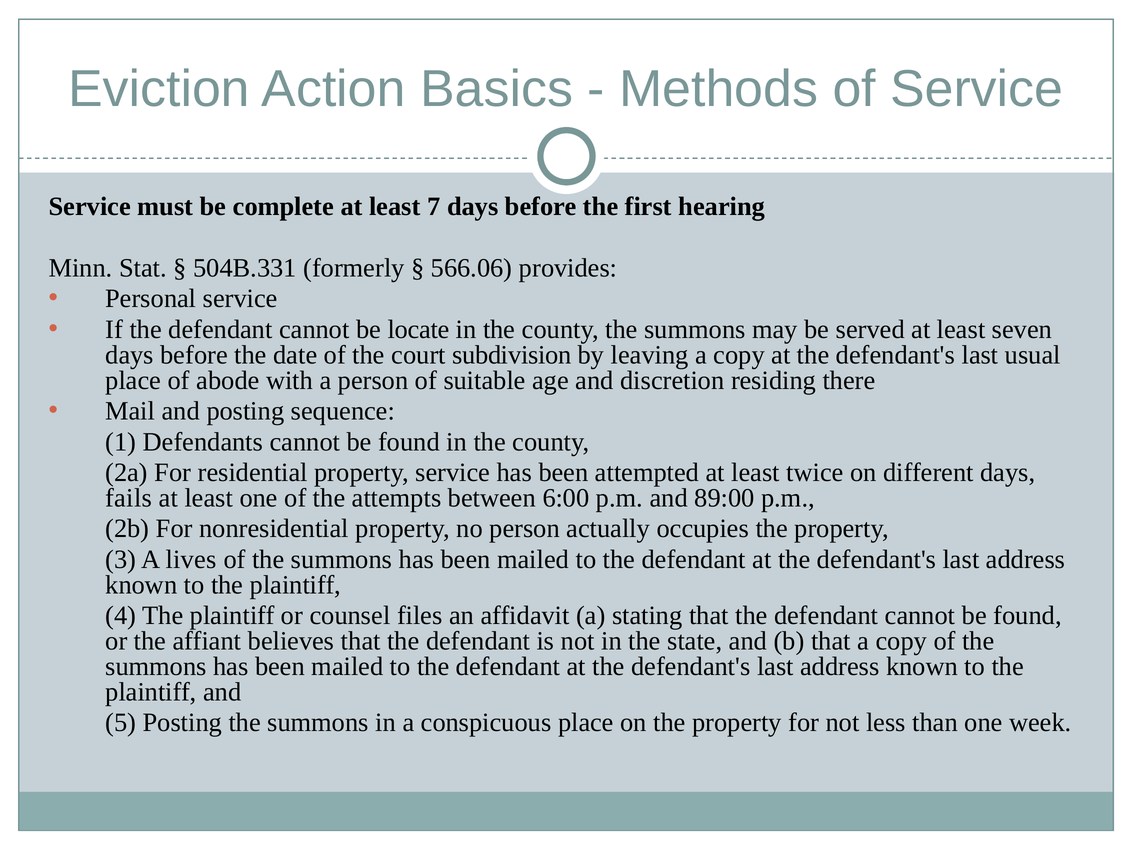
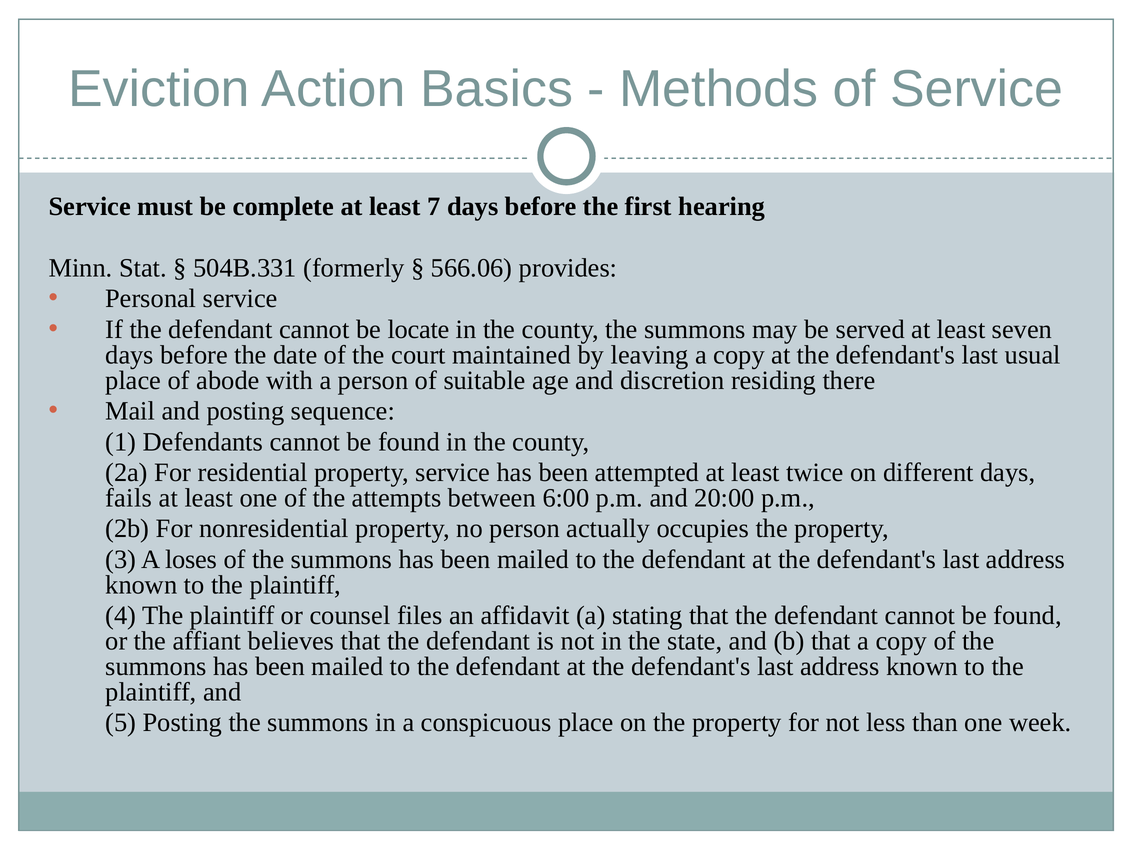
subdivision: subdivision -> maintained
89:00: 89:00 -> 20:00
lives: lives -> loses
